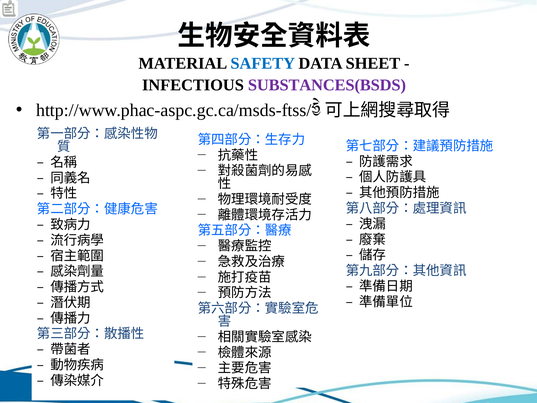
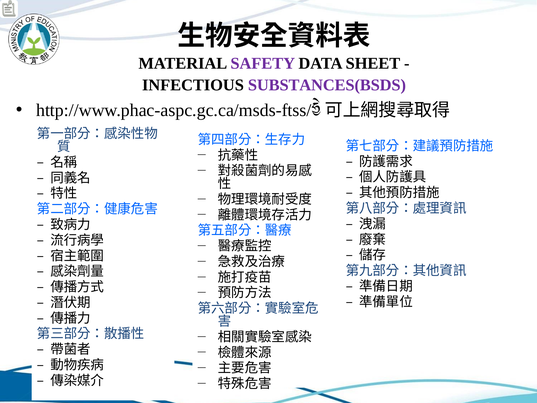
SAFETY colour: blue -> purple
